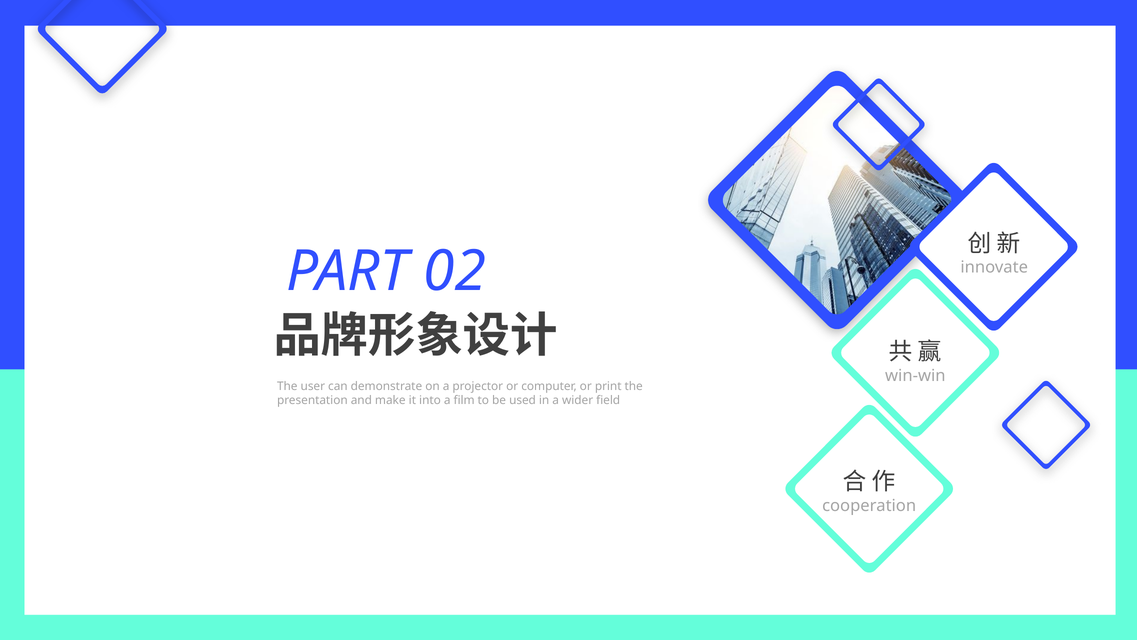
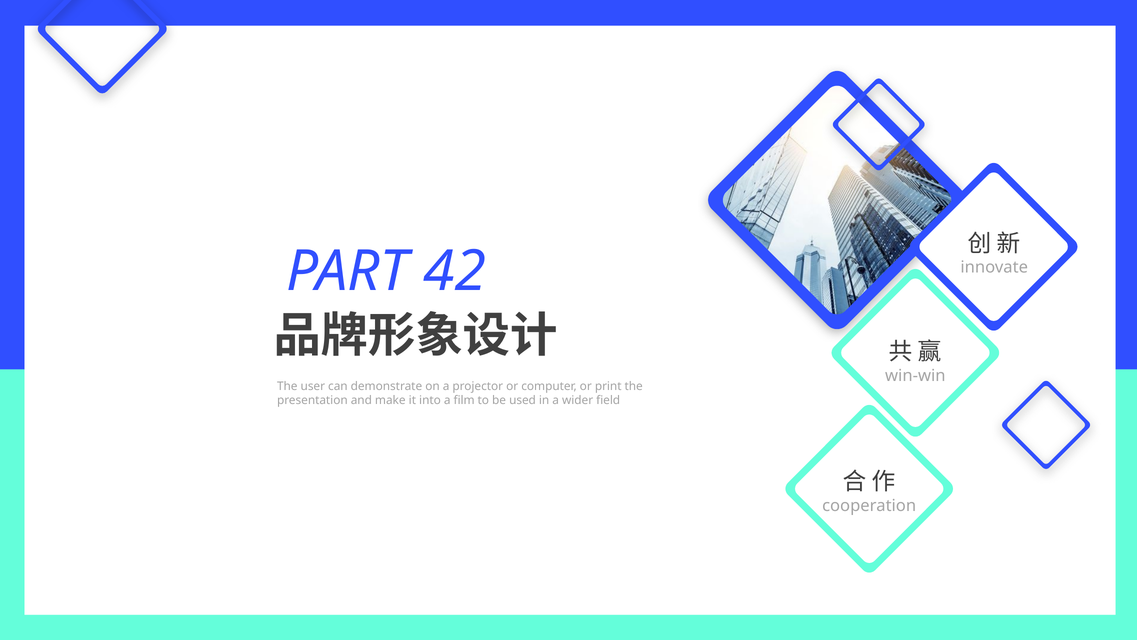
02: 02 -> 42
